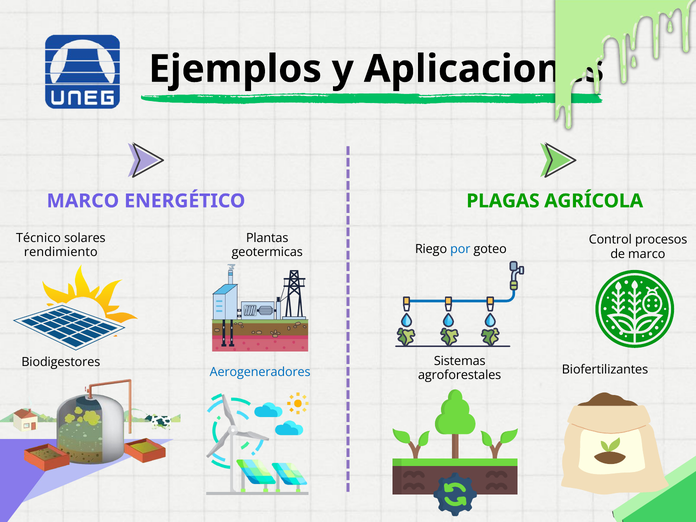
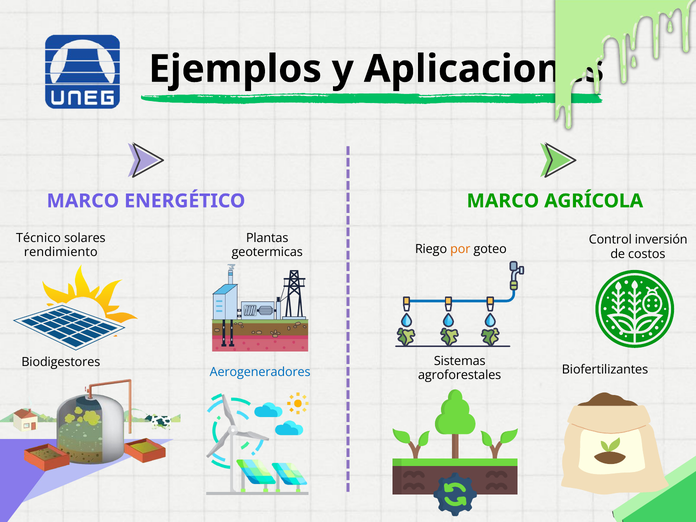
ENERGÉTICO PLAGAS: PLAGAS -> MARCO
procesos: procesos -> inversión
por colour: blue -> orange
de marco: marco -> costos
